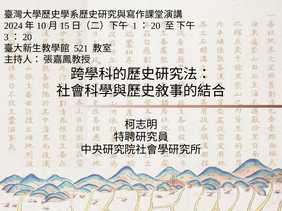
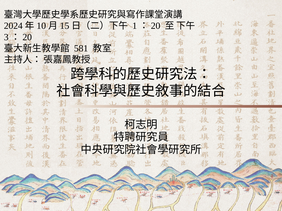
521: 521 -> 581
